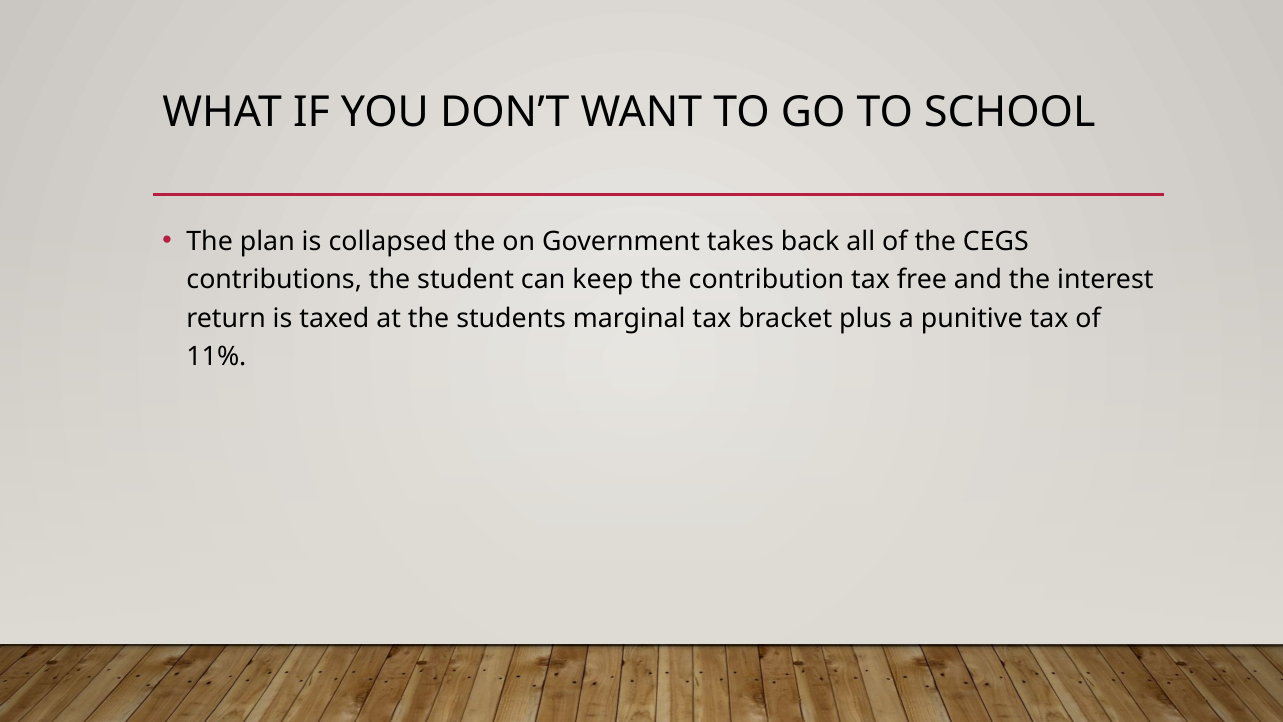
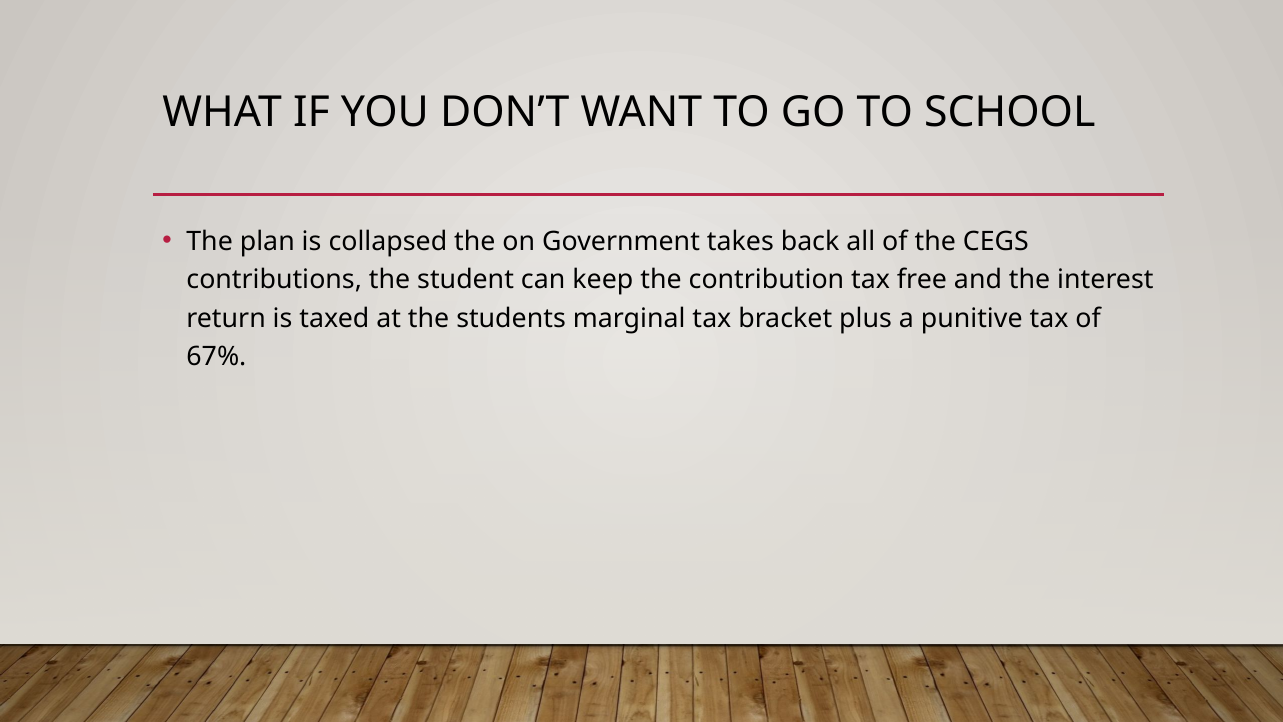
11%: 11% -> 67%
